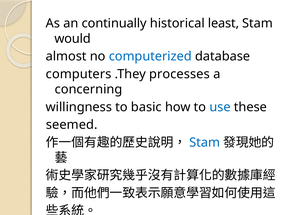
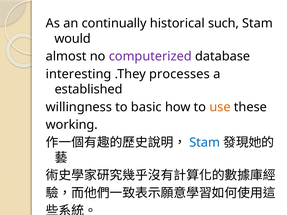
least: least -> such
computerized colour: blue -> purple
computers: computers -> interesting
concerning: concerning -> established
use colour: blue -> orange
seemed: seemed -> working
